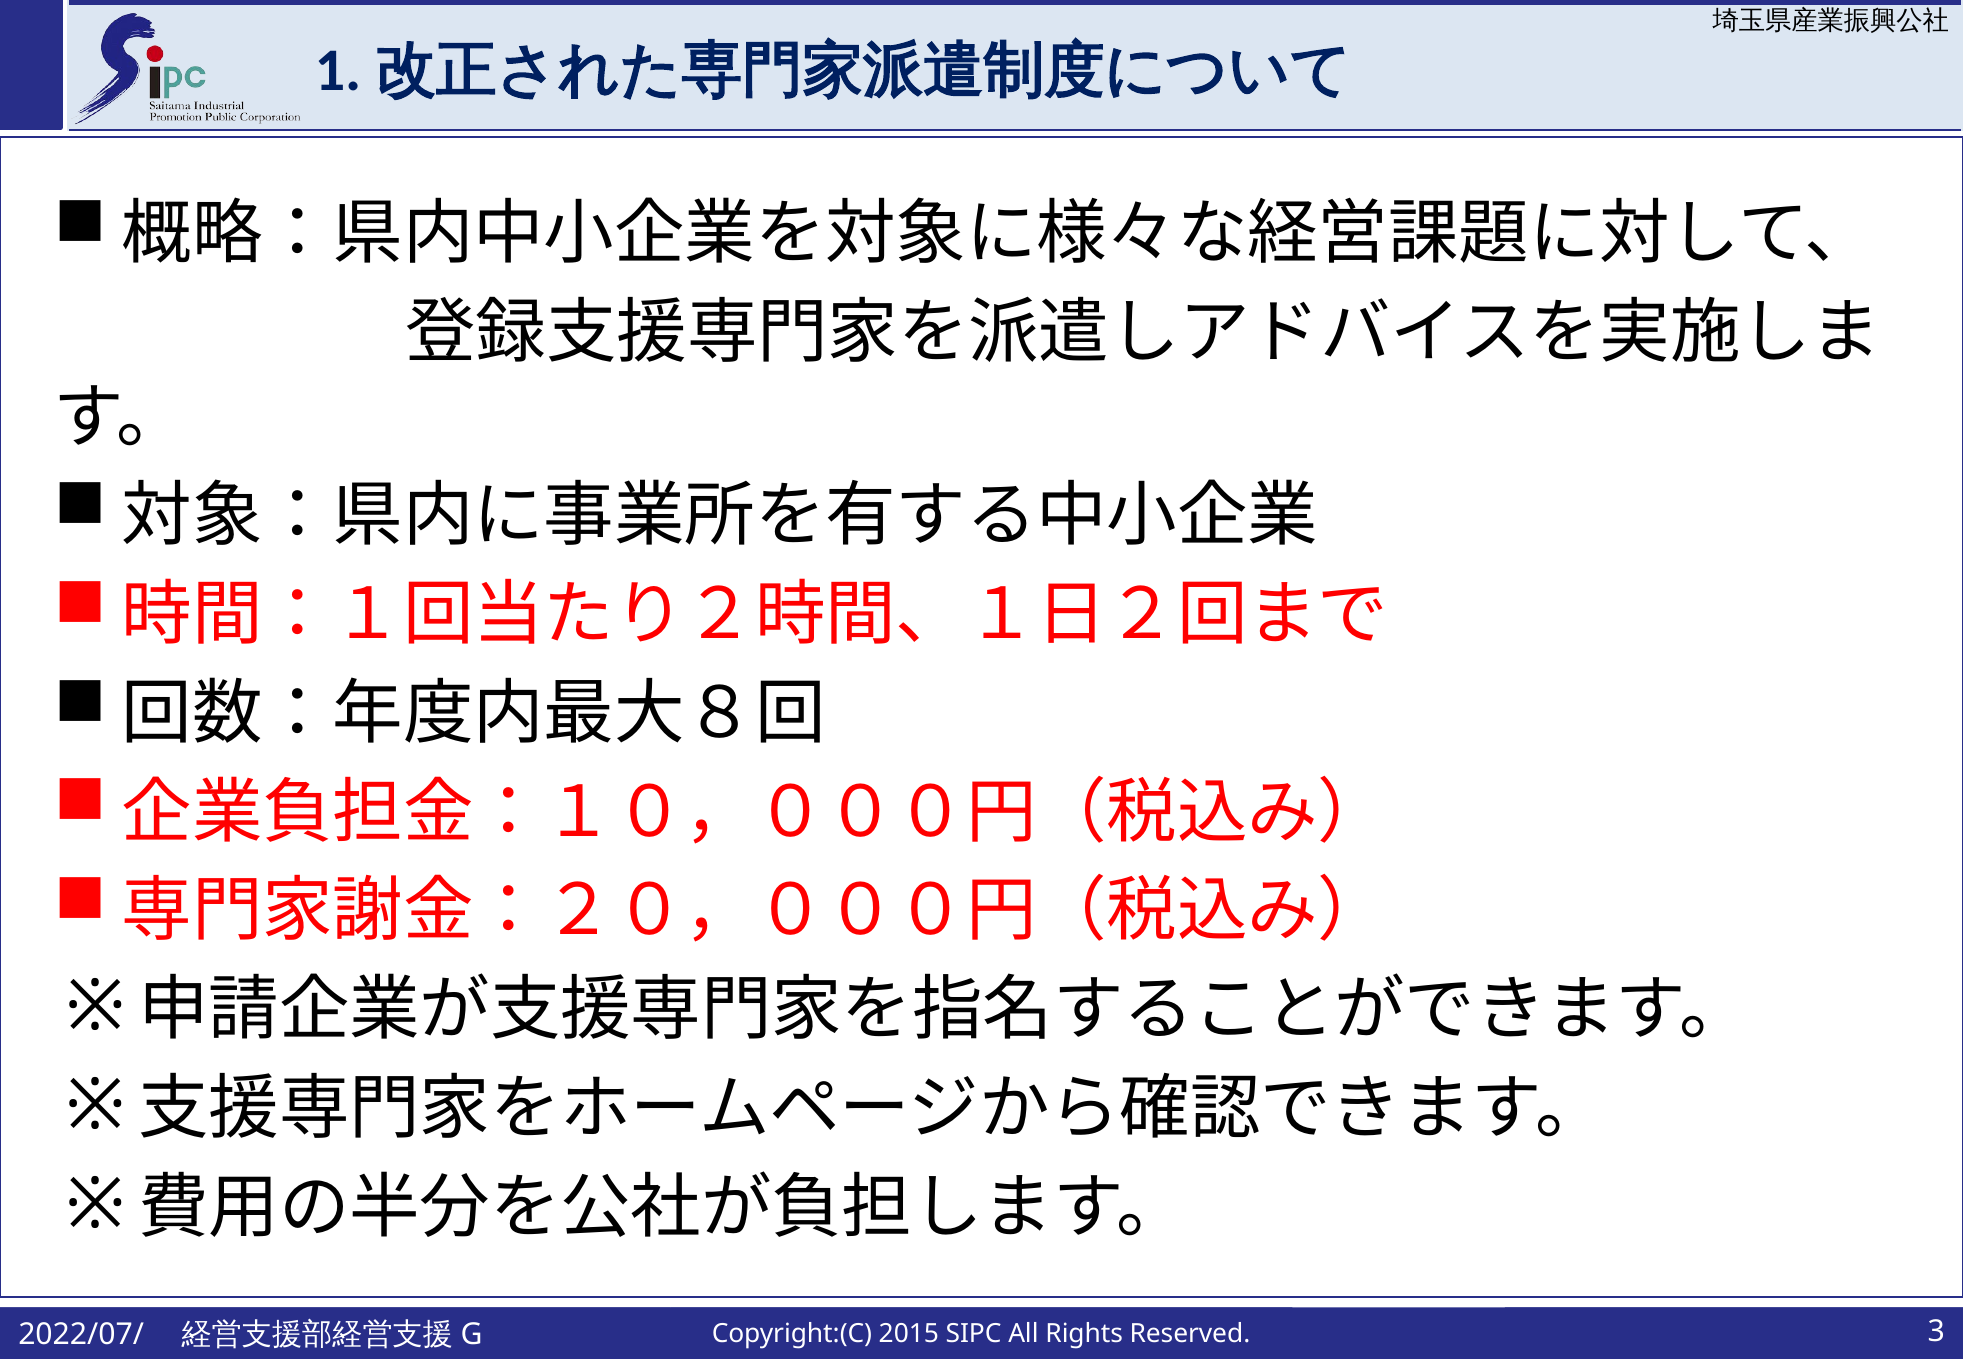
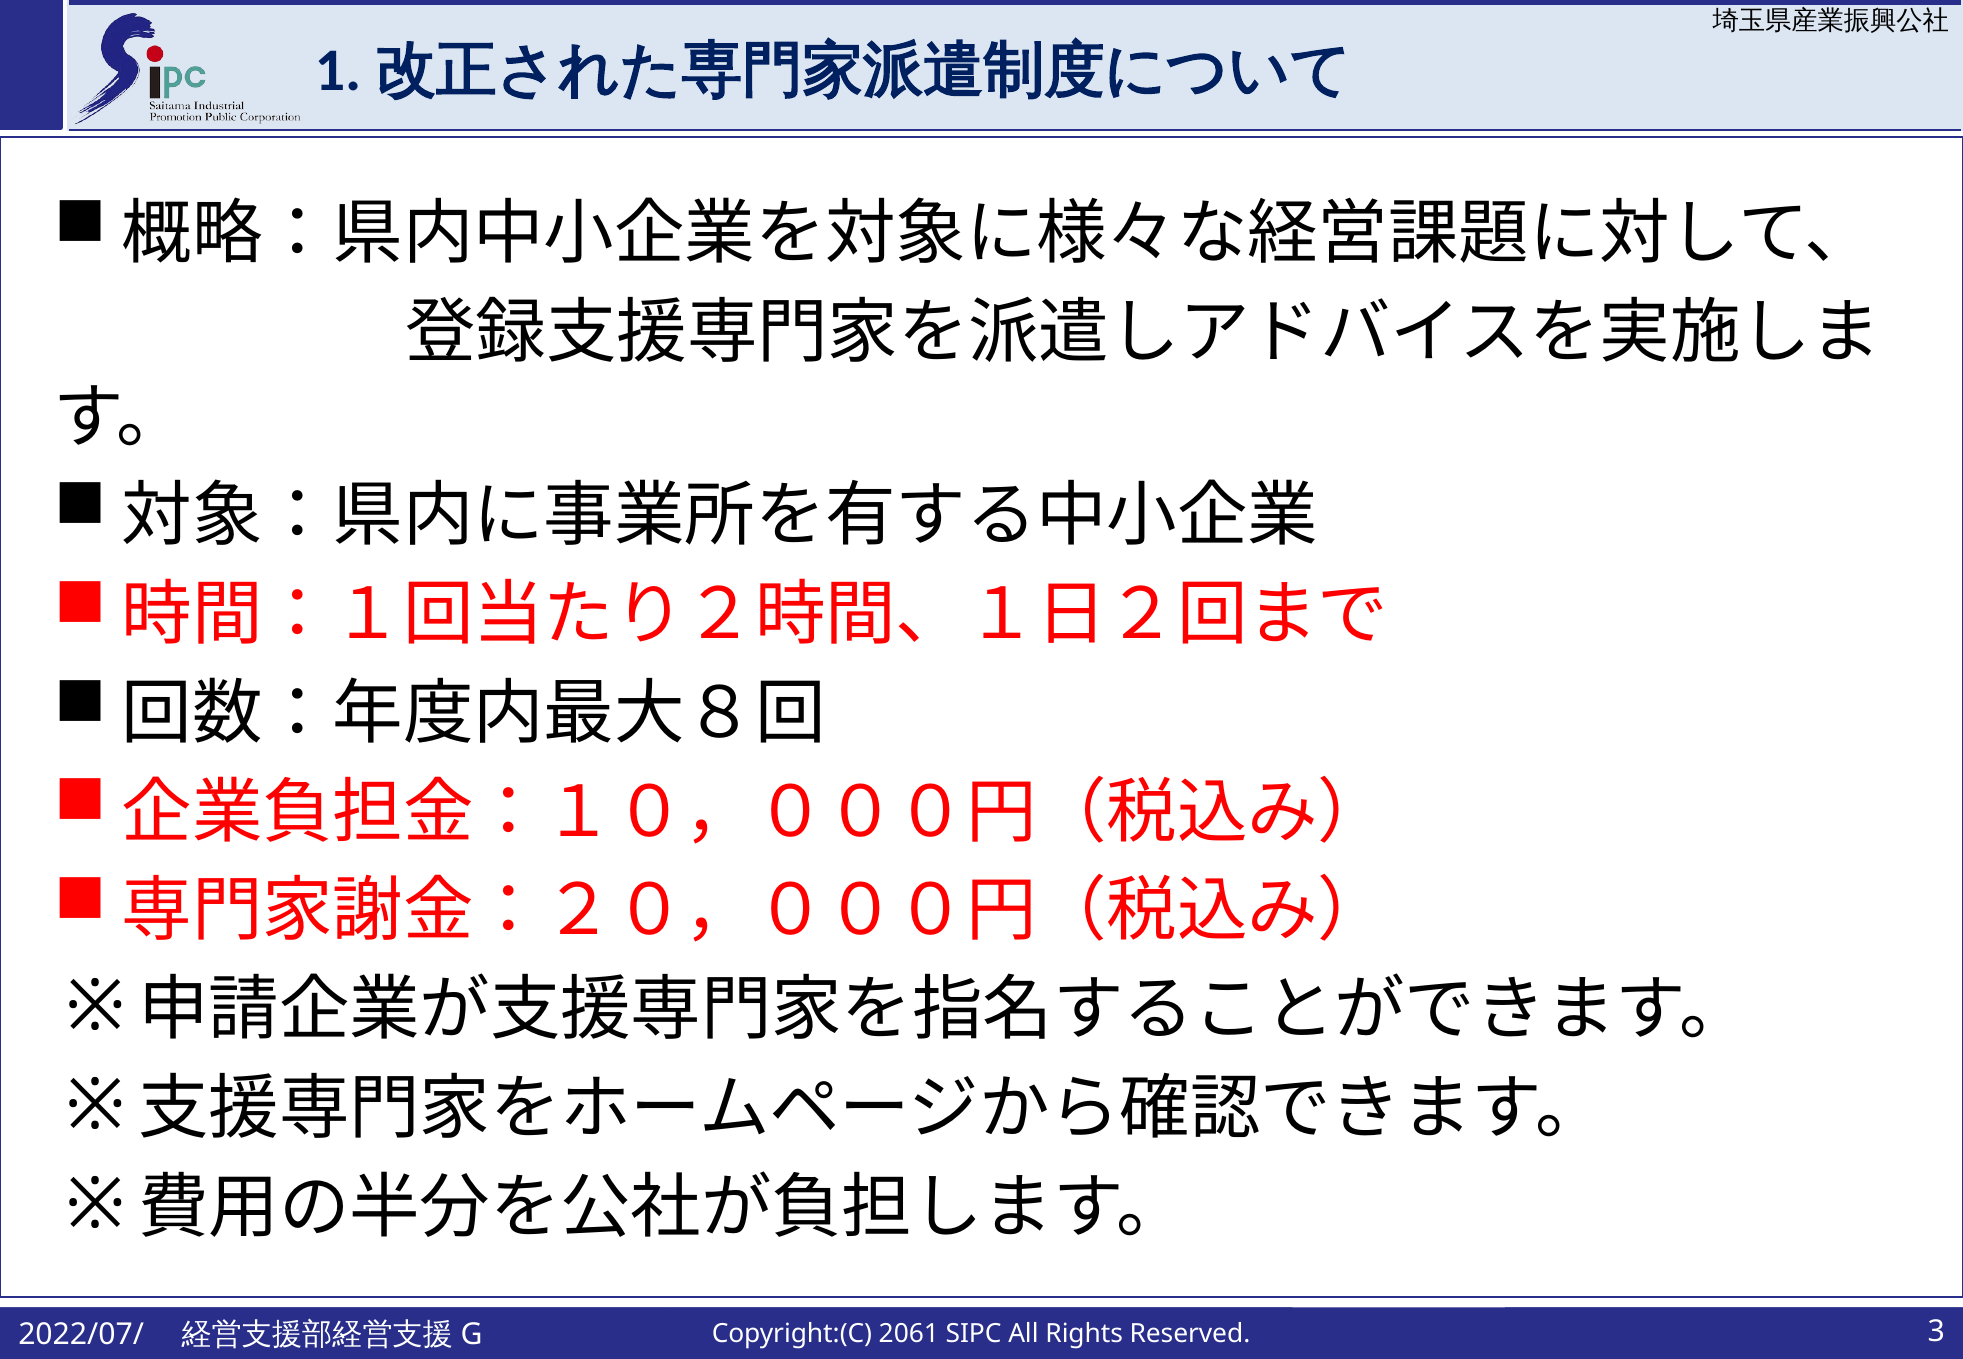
2015: 2015 -> 2061
